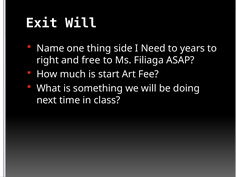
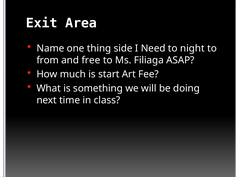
Exit Will: Will -> Area
years: years -> night
right: right -> from
